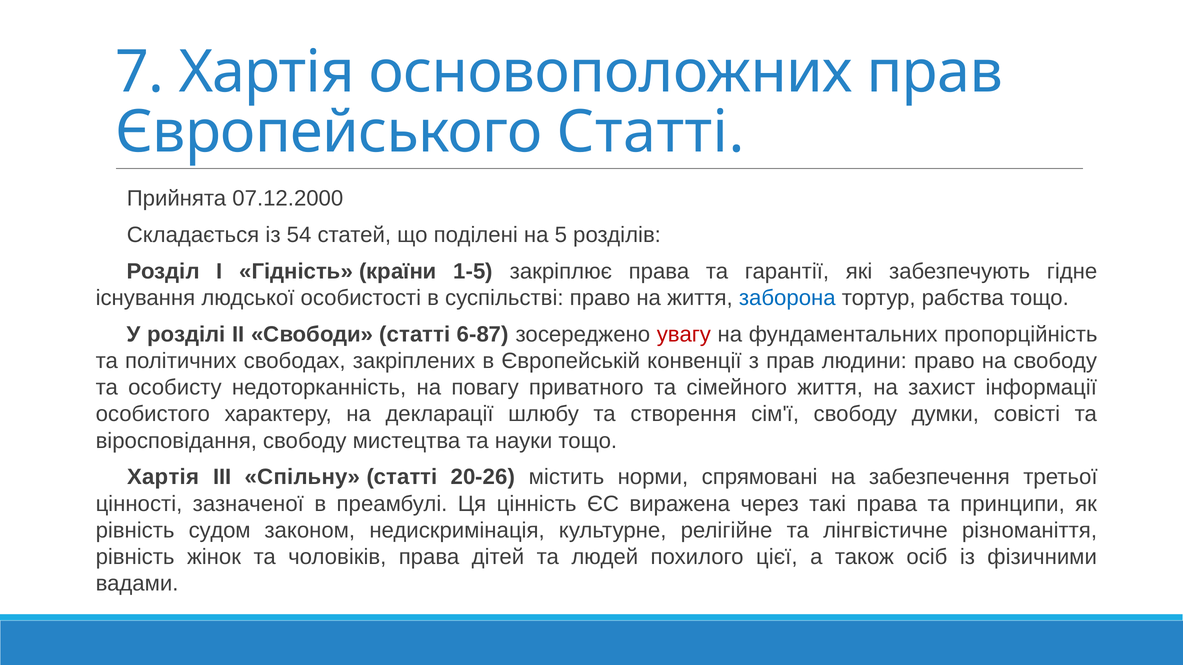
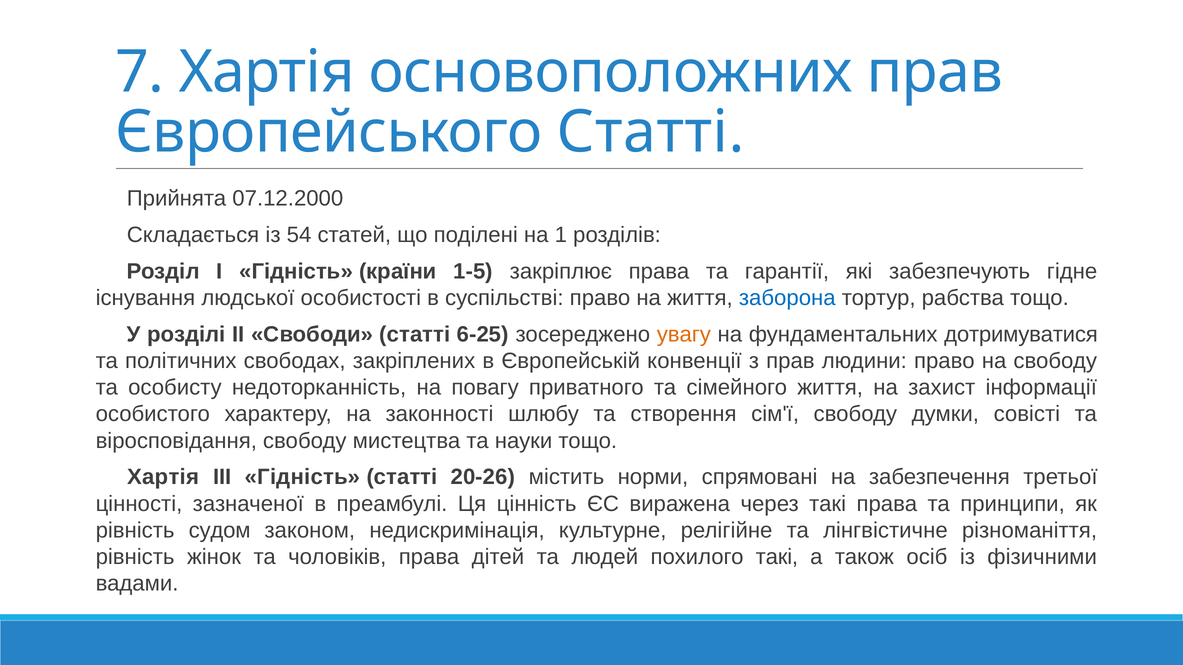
5: 5 -> 1
6-87: 6-87 -> 6-25
увагу colour: red -> orange
пропорційність: пропорційність -> дотримуватися
декларації: декларації -> законності
III Спільну: Спільну -> Гідність
похилого цієї: цієї -> такі
